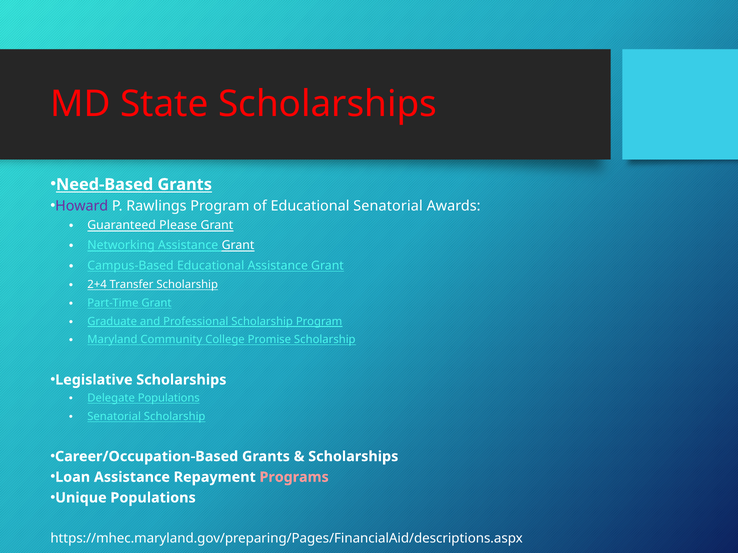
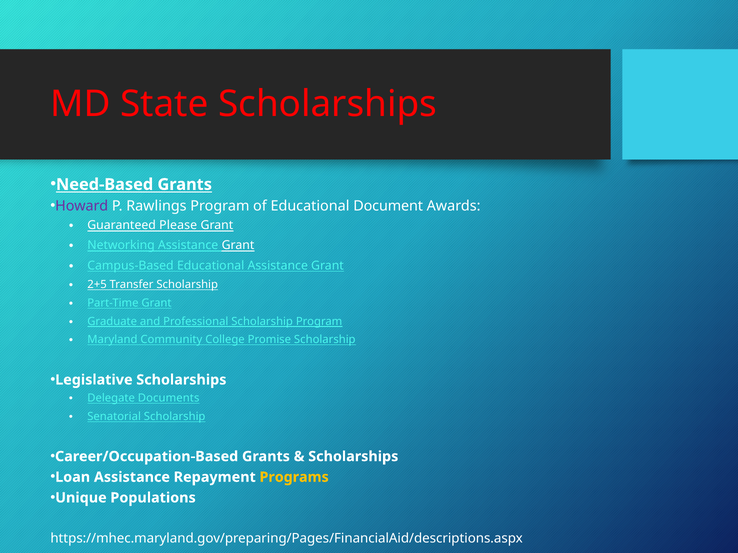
Educational Senatorial: Senatorial -> Document
2+4: 2+4 -> 2+5
Delegate Populations: Populations -> Documents
Programs colour: pink -> yellow
